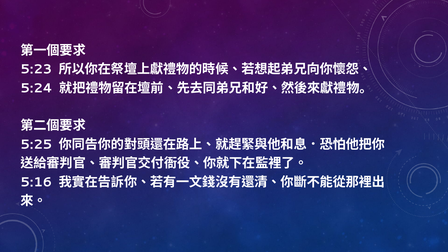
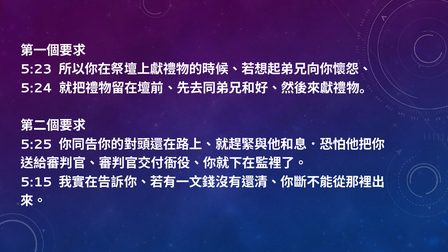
5:16: 5:16 -> 5:15
